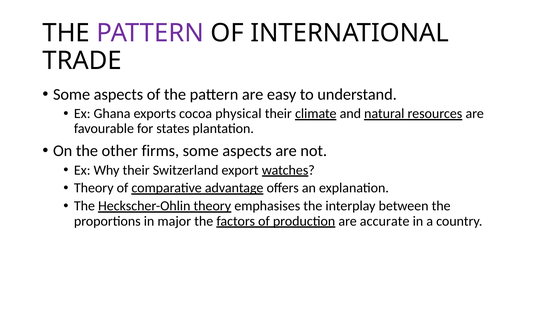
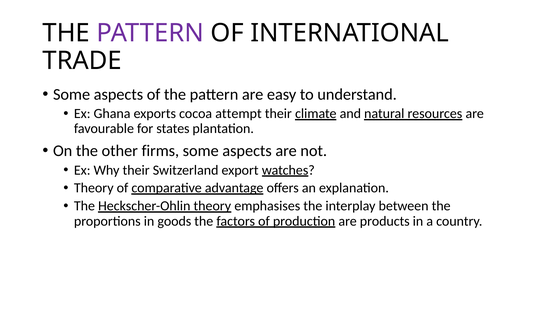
physical: physical -> attempt
major: major -> goods
accurate: accurate -> products
